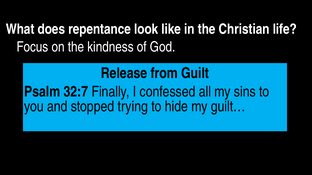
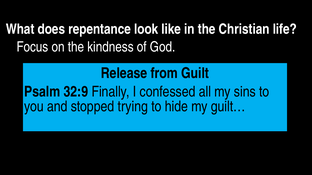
32:7: 32:7 -> 32:9
